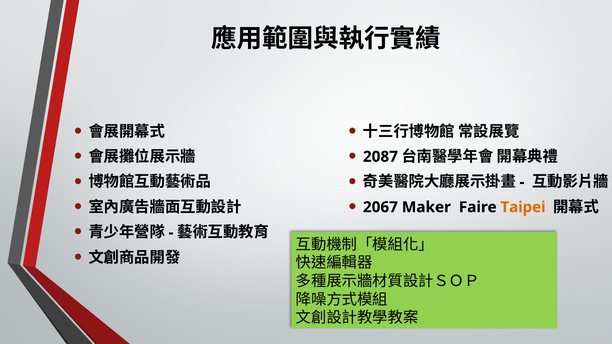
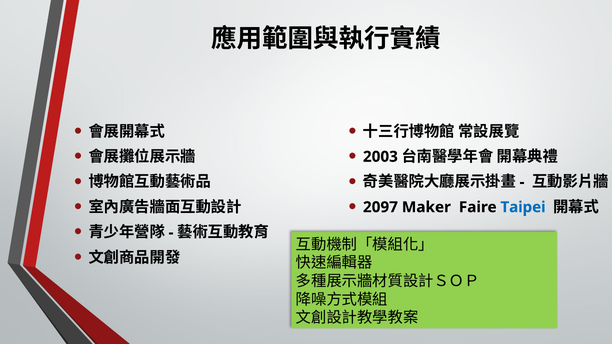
2087: 2087 -> 2003
2067: 2067 -> 2097
Taipei colour: orange -> blue
